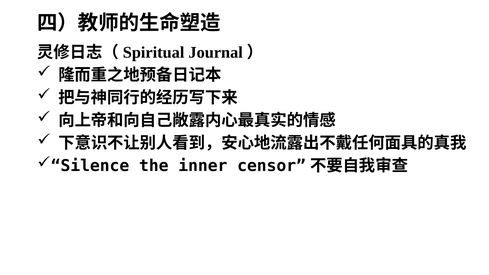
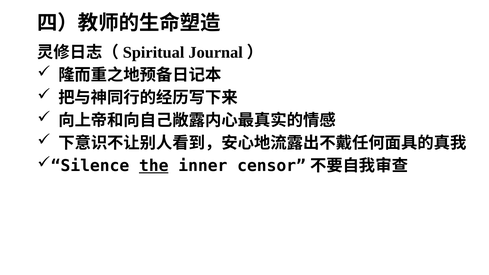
the underline: none -> present
